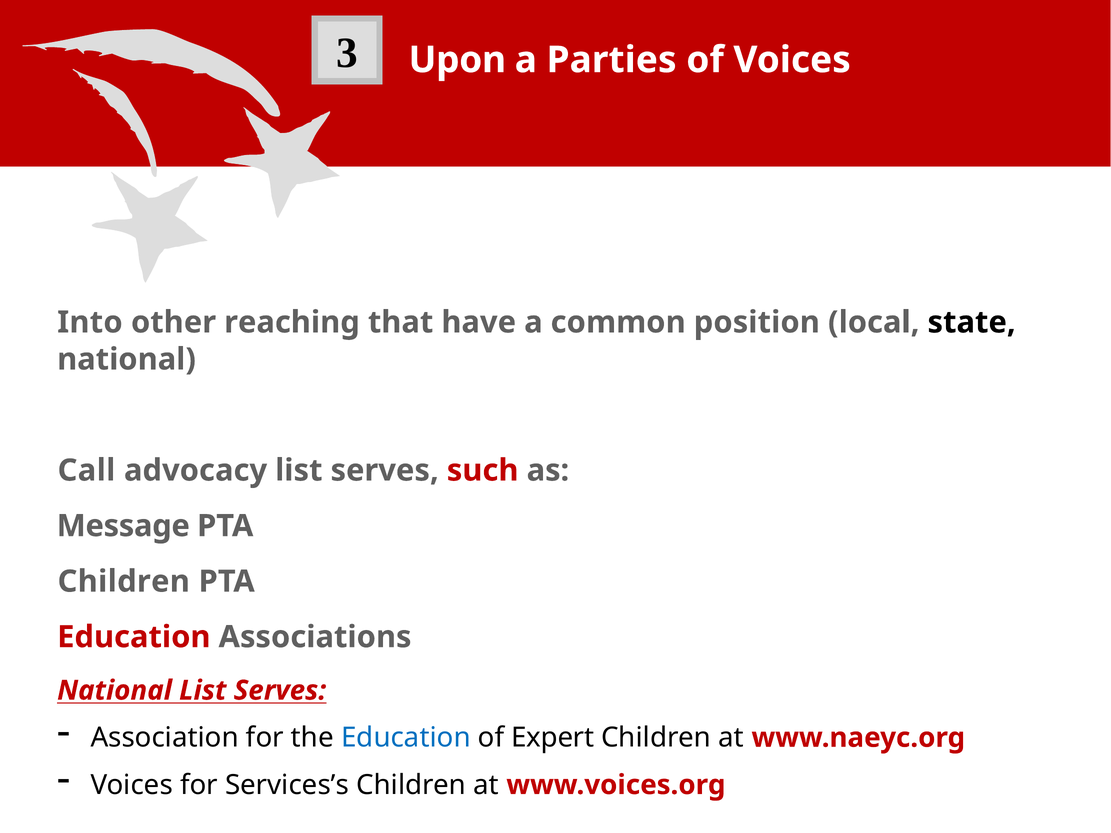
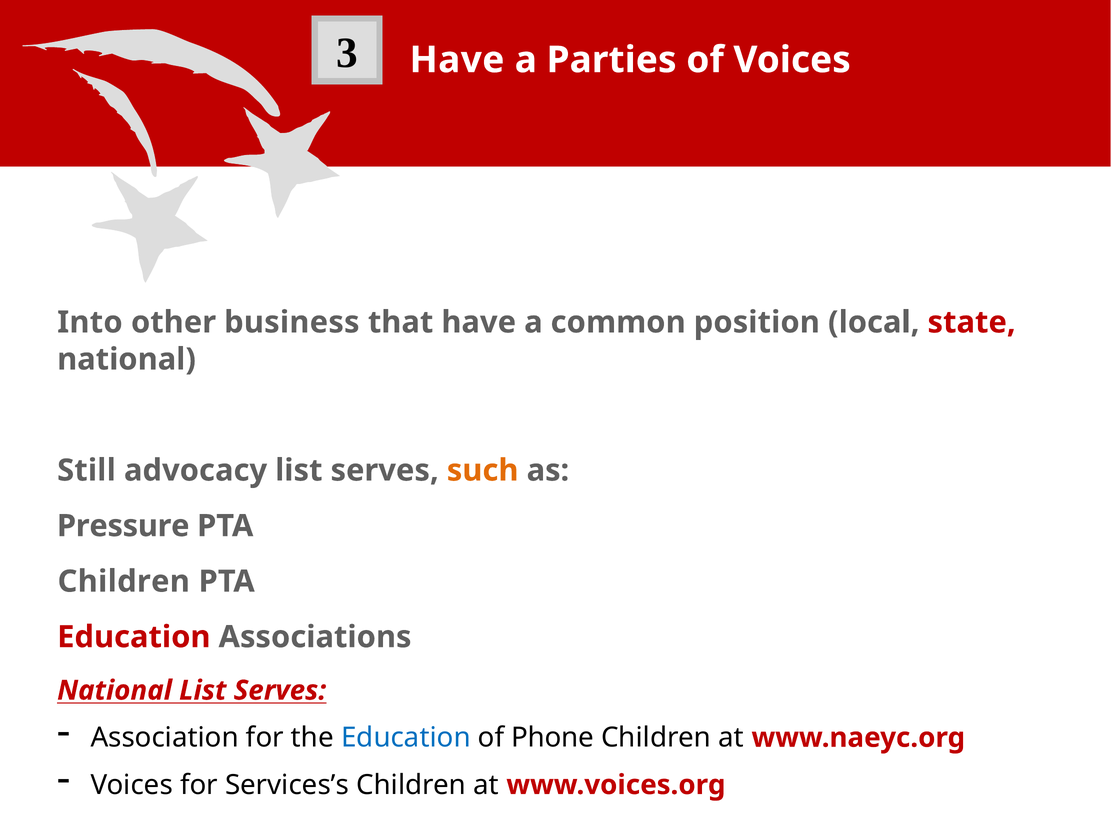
Upon at (457, 60): Upon -> Have
reaching: reaching -> business
state colour: black -> red
Call: Call -> Still
such colour: red -> orange
Message: Message -> Pressure
Expert: Expert -> Phone
